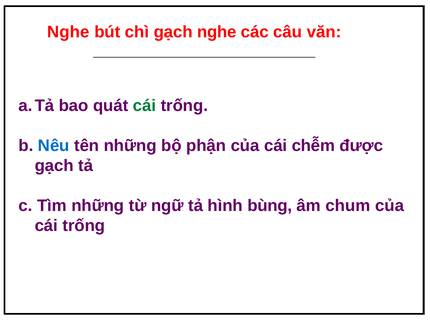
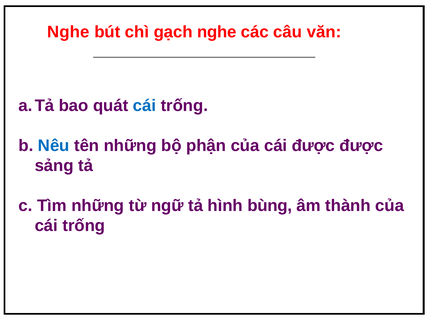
cái at (145, 106) colour: green -> blue
cái chễm: chễm -> được
gạch at (54, 166): gạch -> sảng
chum: chum -> thành
